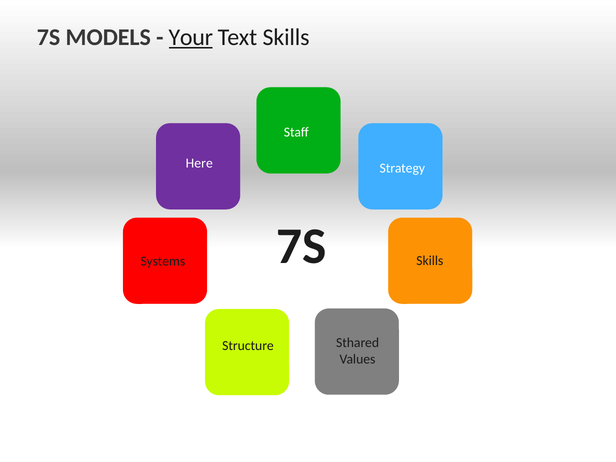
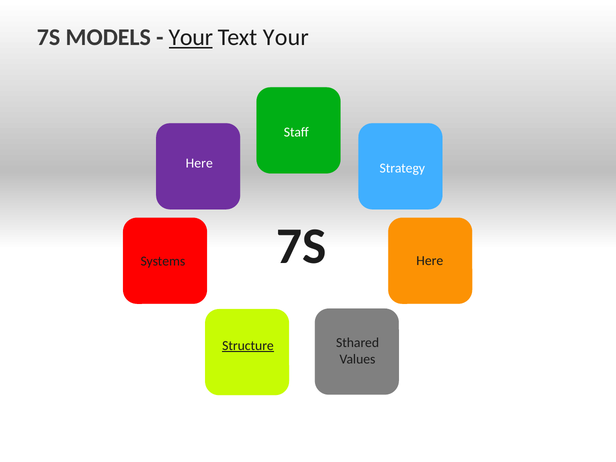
Text Skills: Skills -> Your
Skills at (430, 261): Skills -> Here
Structure underline: none -> present
